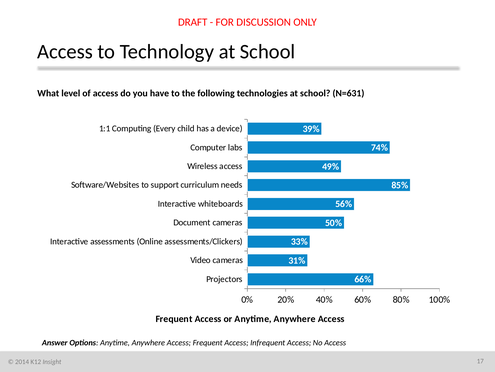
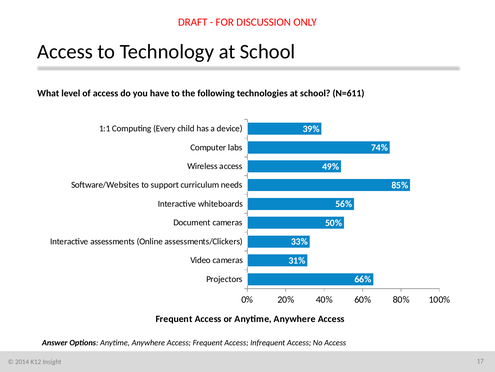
N=631: N=631 -> N=611
